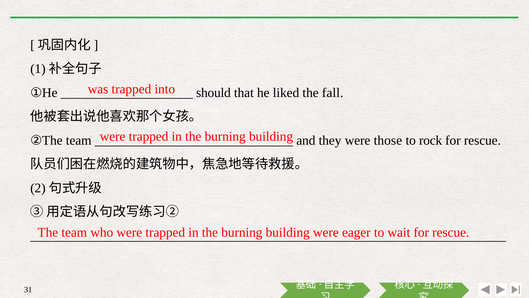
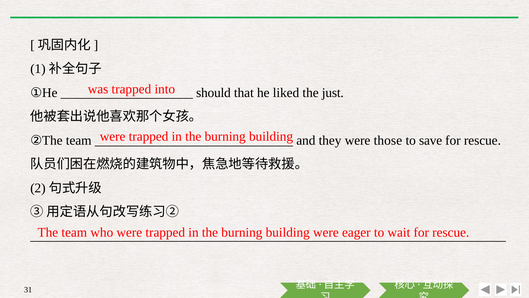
fall: fall -> just
rock: rock -> save
